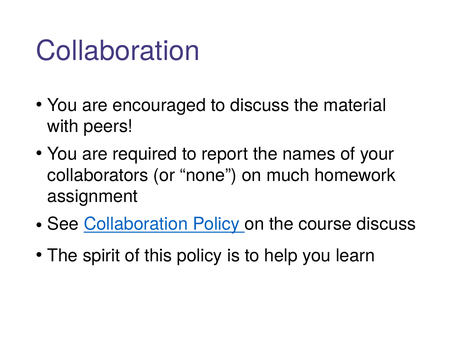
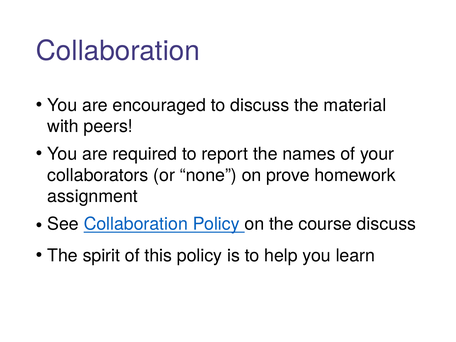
much: much -> prove
